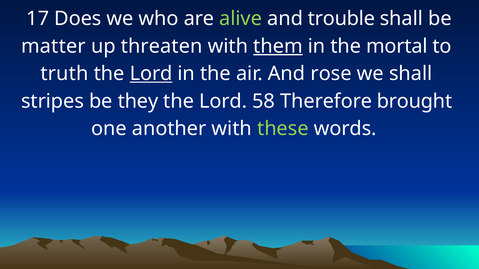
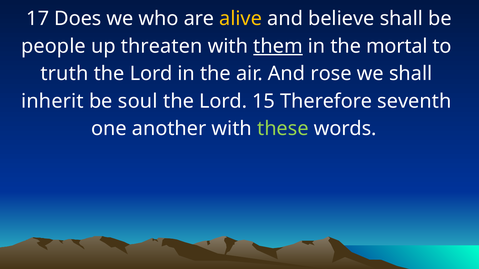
alive colour: light green -> yellow
trouble: trouble -> believe
matter: matter -> people
Lord at (151, 74) underline: present -> none
stripes: stripes -> inherit
they: they -> soul
58: 58 -> 15
brought: brought -> seventh
